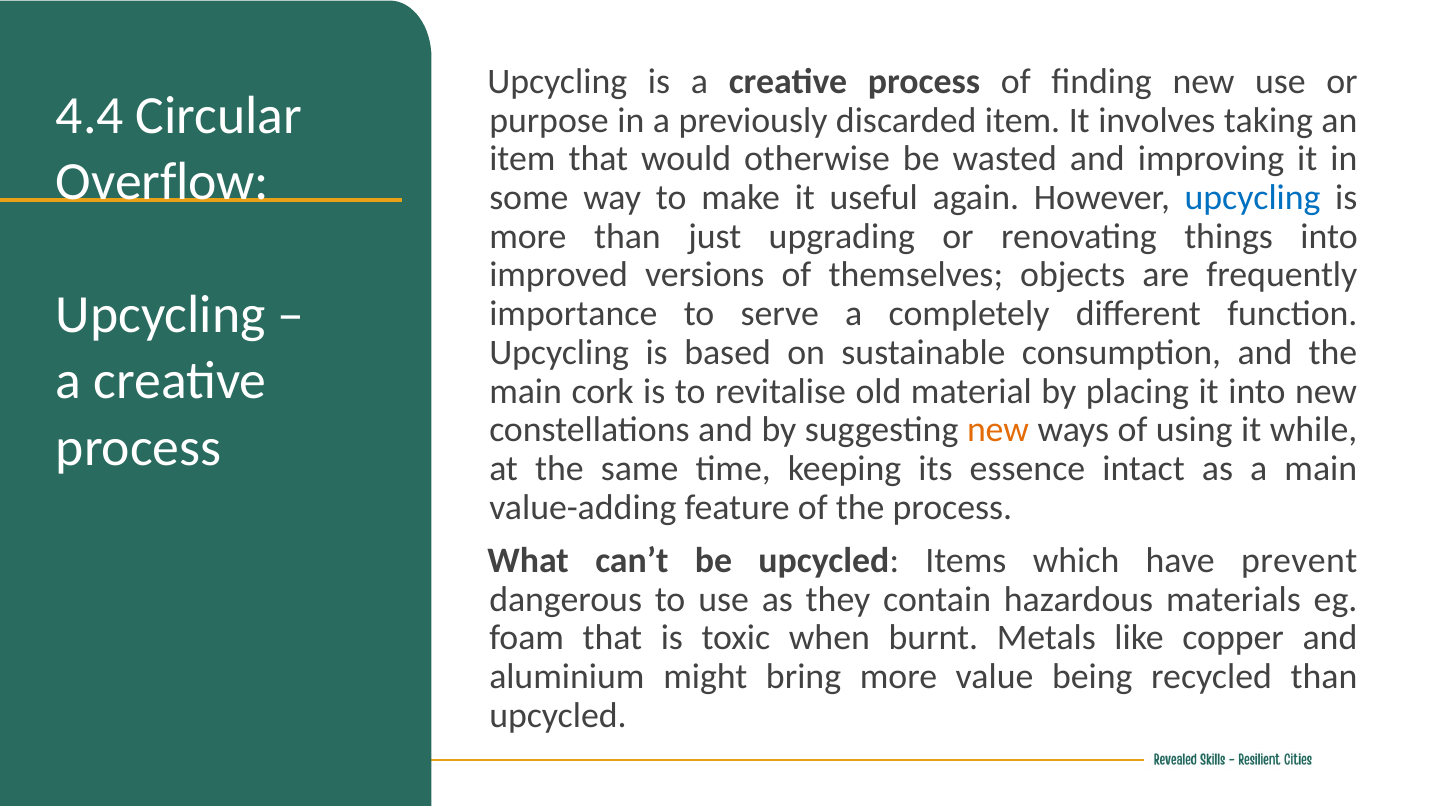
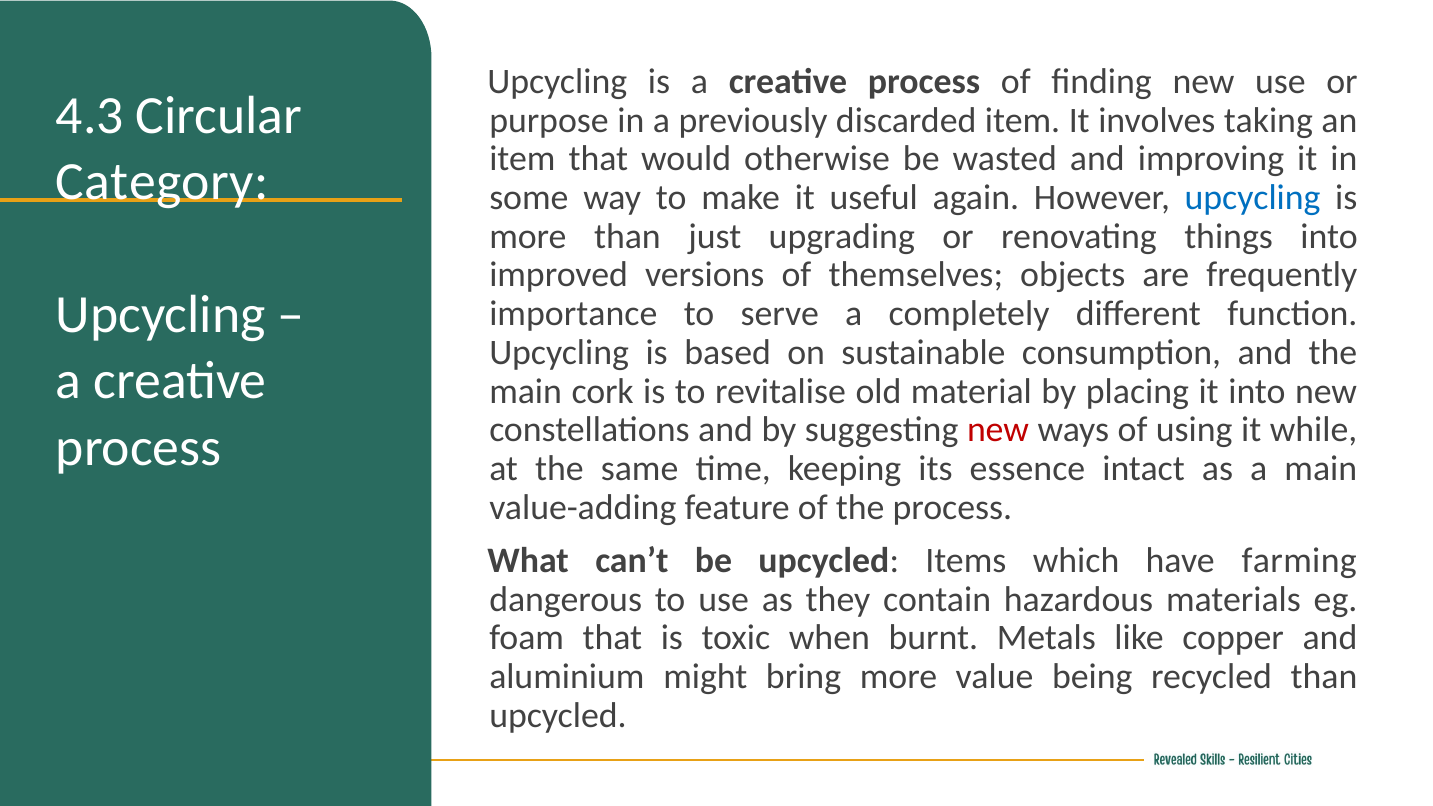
4.4: 4.4 -> 4.3
Overflow: Overflow -> Category
new at (998, 430) colour: orange -> red
prevent: prevent -> farming
